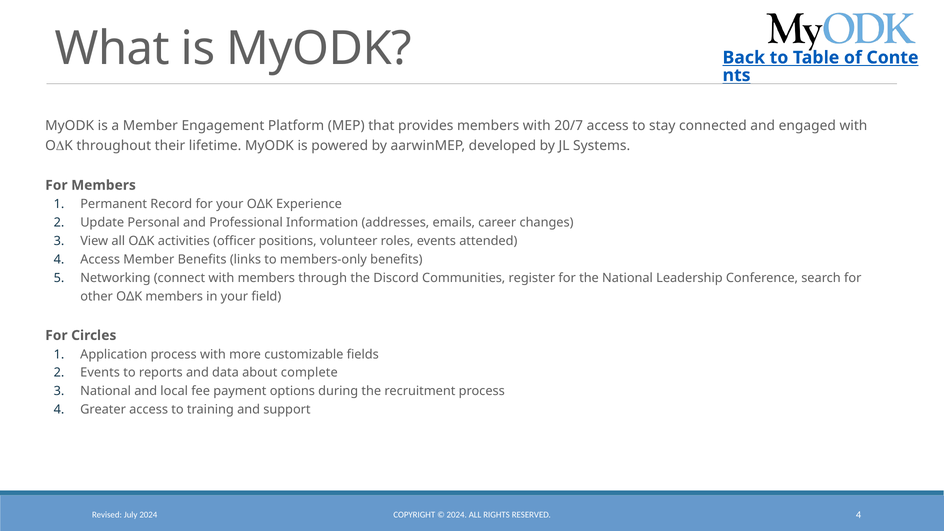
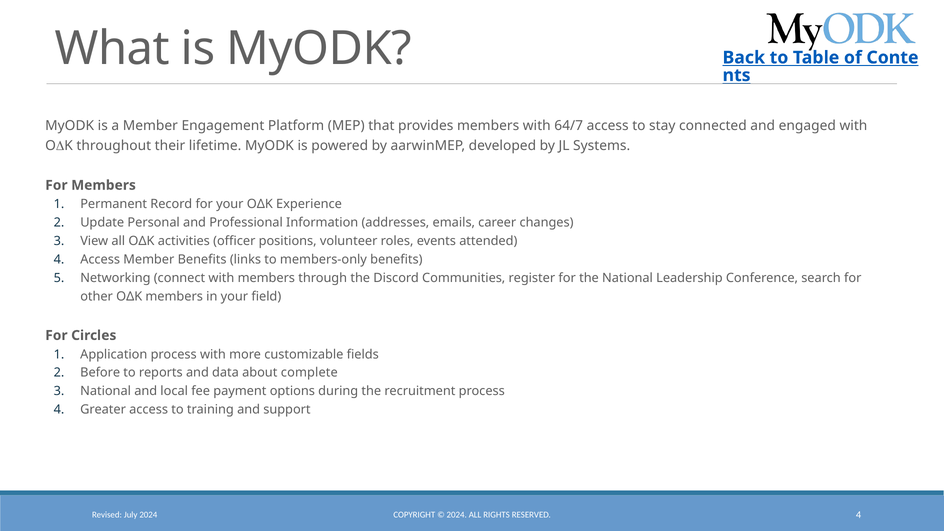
20/7: 20/7 -> 64/7
Events at (100, 373): Events -> Before
